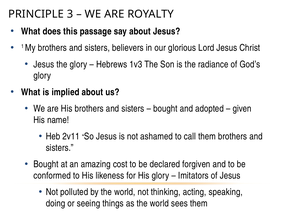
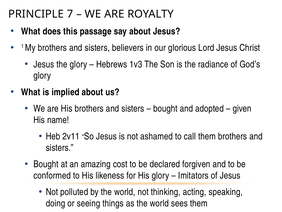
3: 3 -> 7
